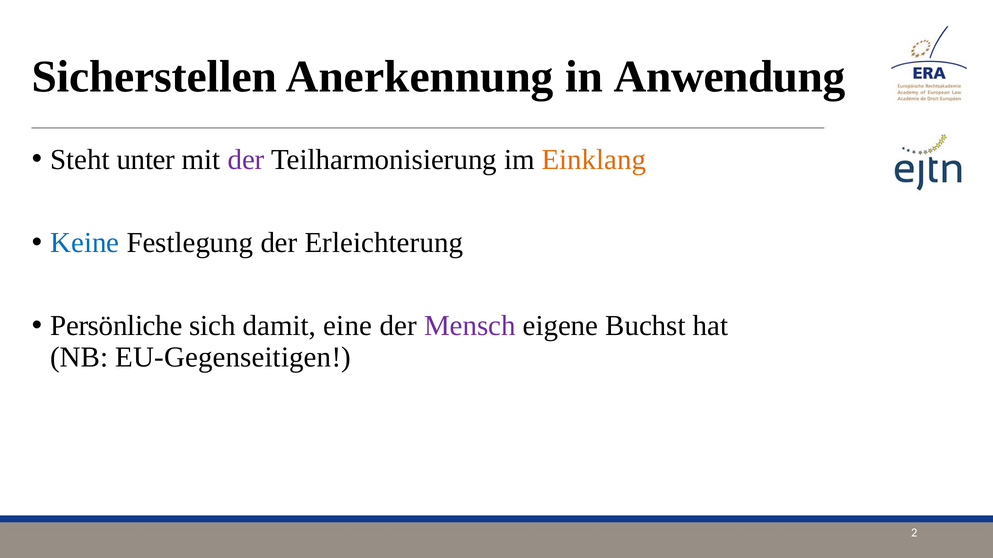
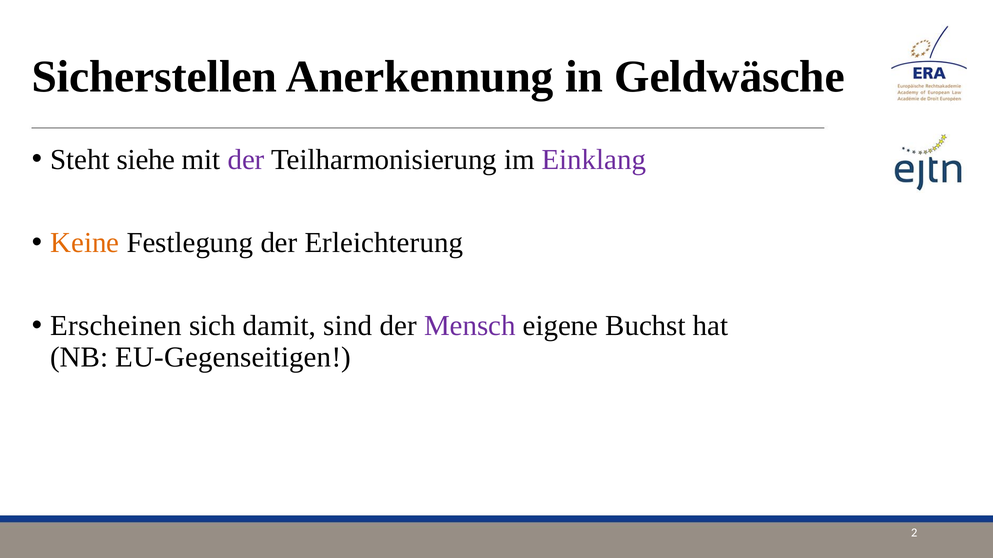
Anwendung: Anwendung -> Geldwäsche
unter: unter -> siehe
Einklang colour: orange -> purple
Keine colour: blue -> orange
Persönliche: Persönliche -> Erscheinen
eine: eine -> sind
